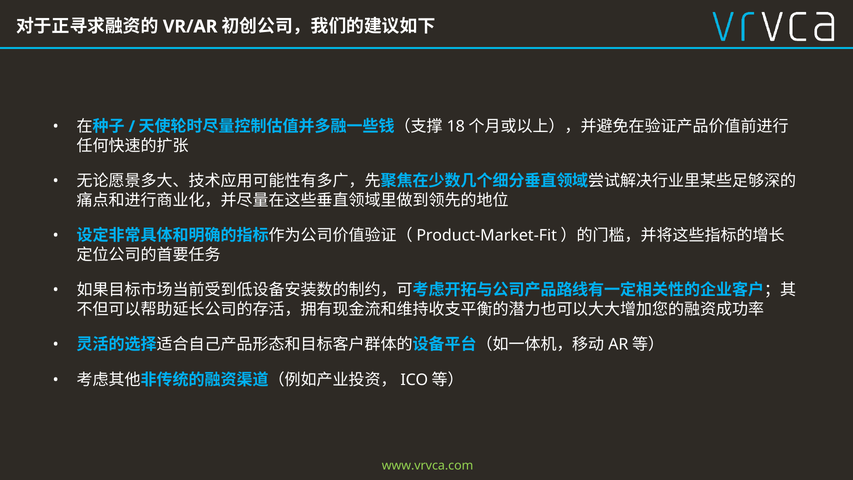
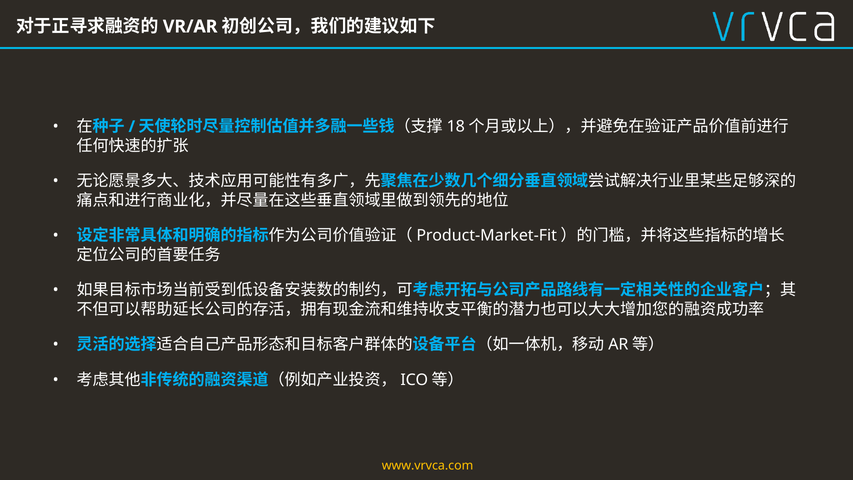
www.vrvca.com colour: light green -> yellow
